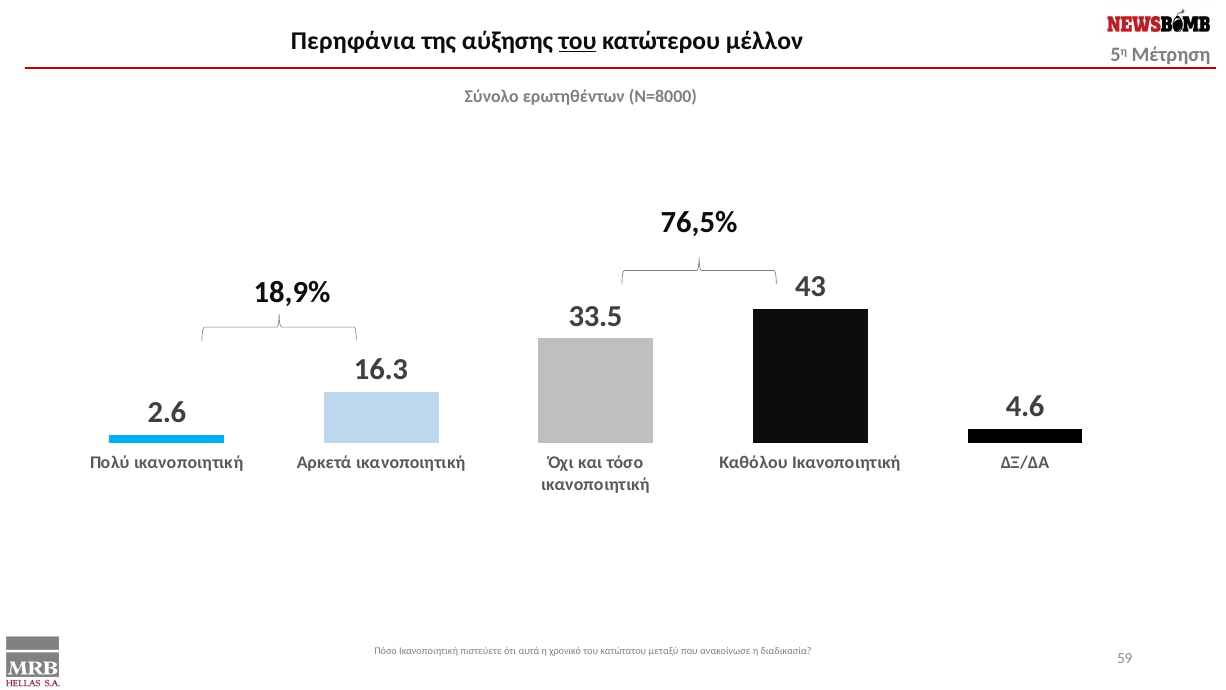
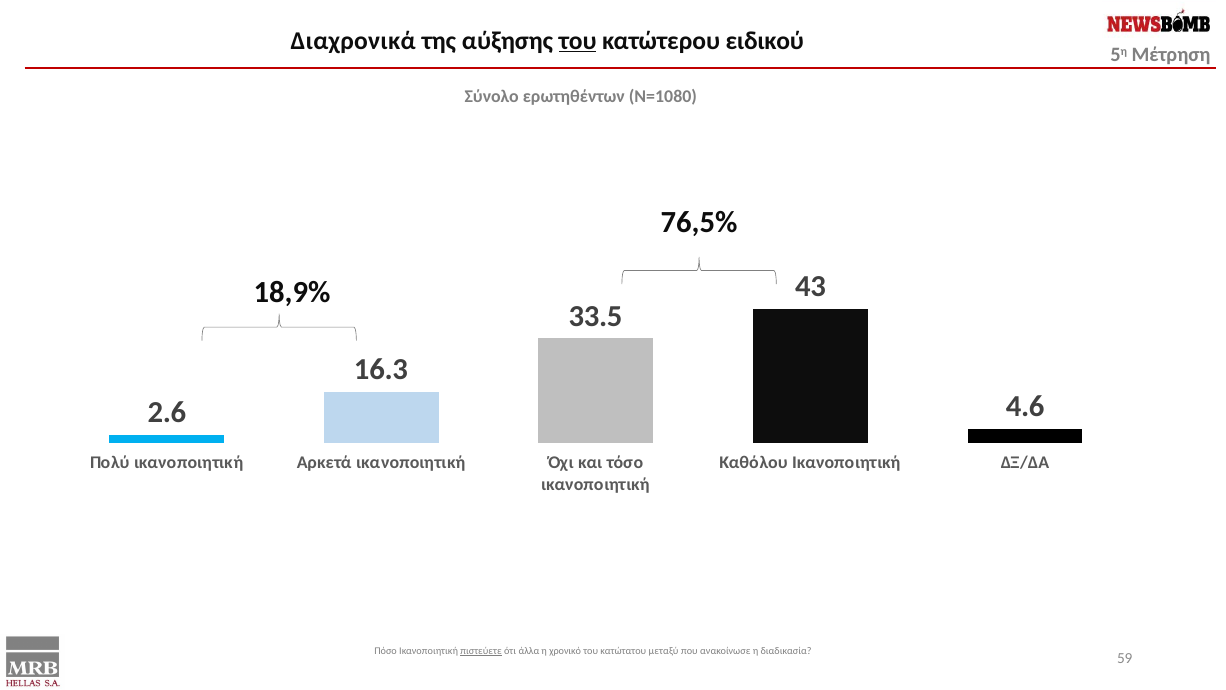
Περηφάνια: Περηφάνια -> Διαχρονικά
μέλλον: μέλλον -> ειδικού
Ν=8000: Ν=8000 -> Ν=1080
πιστεύετε underline: none -> present
αυτά: αυτά -> άλλα
